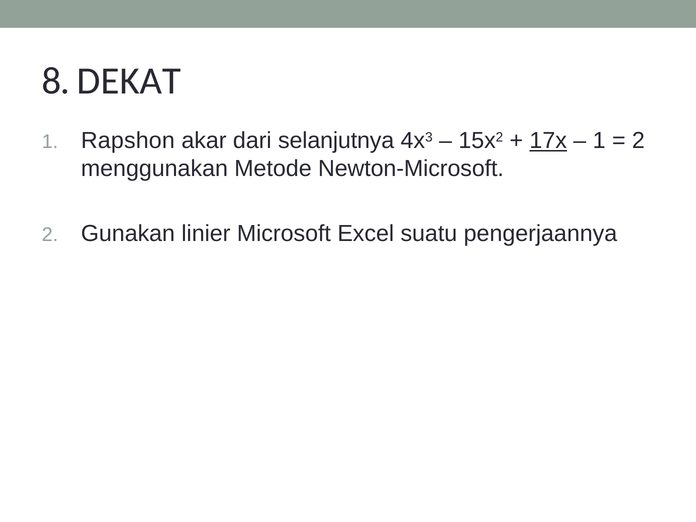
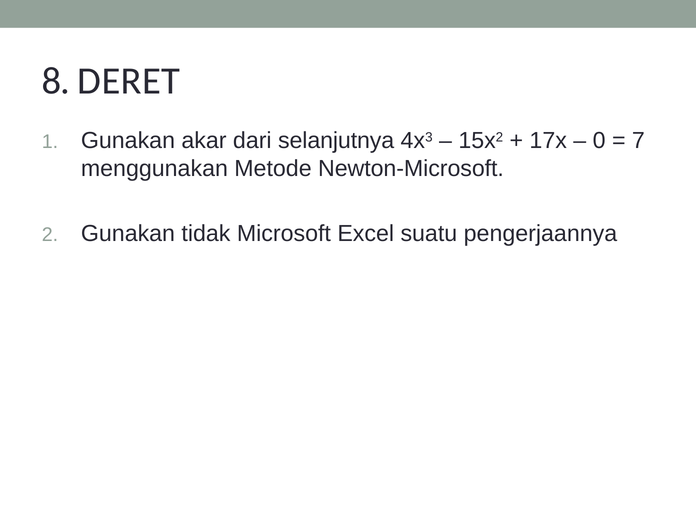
DEKAT: DEKAT -> DERET
Rapshon at (128, 141): Rapshon -> Gunakan
17x underline: present -> none
1 at (599, 141): 1 -> 0
2 at (638, 141): 2 -> 7
linier: linier -> tidak
